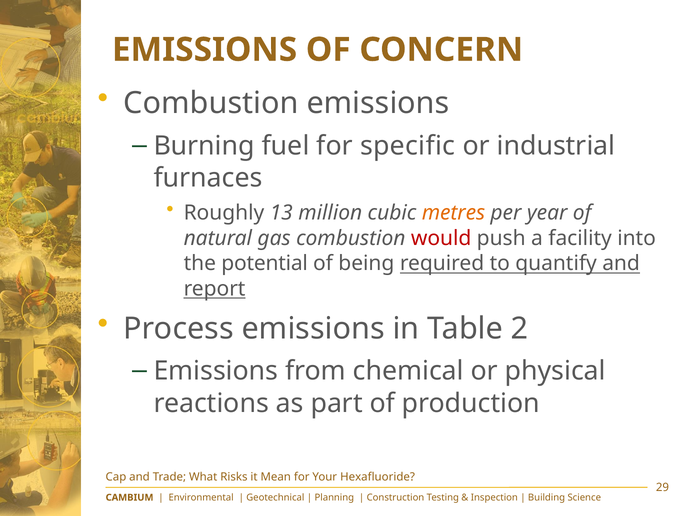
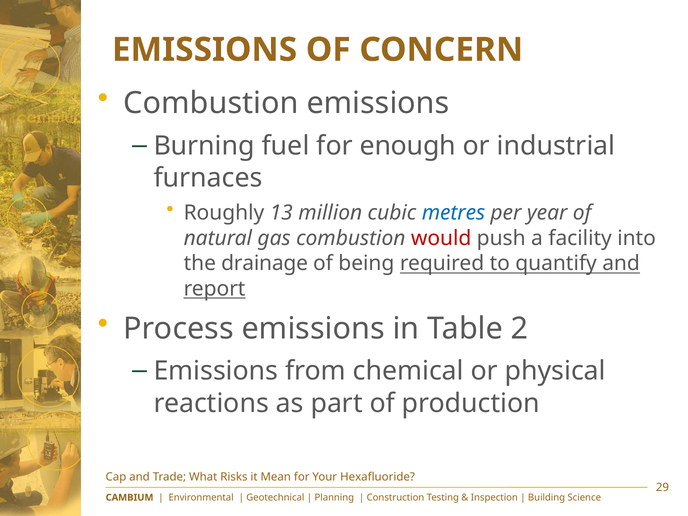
specific: specific -> enough
metres colour: orange -> blue
potential: potential -> drainage
